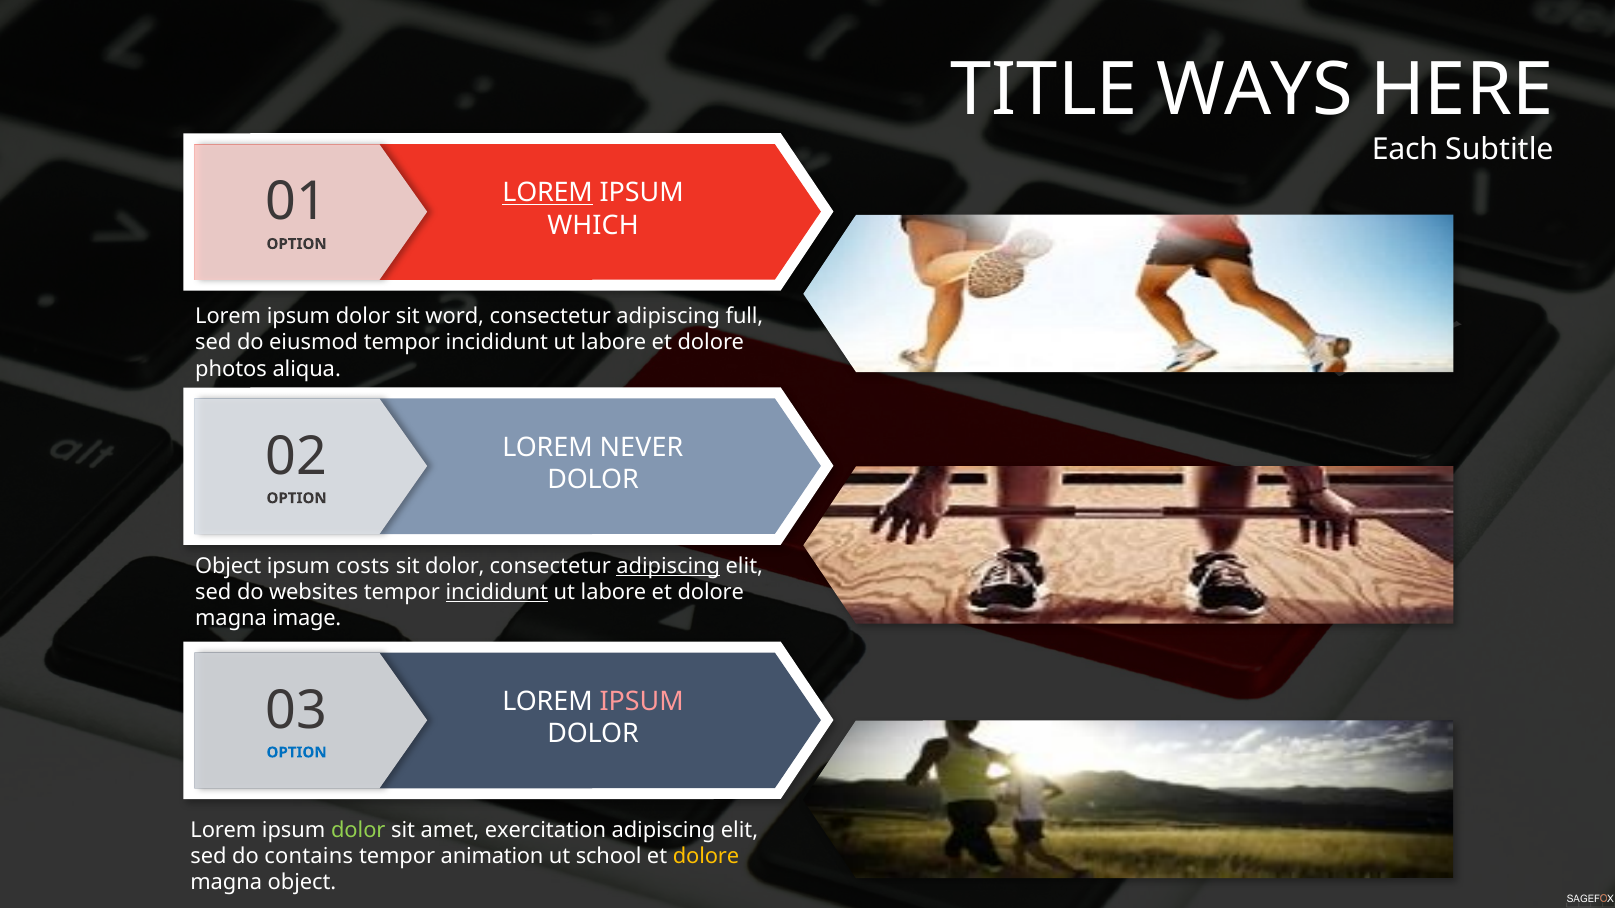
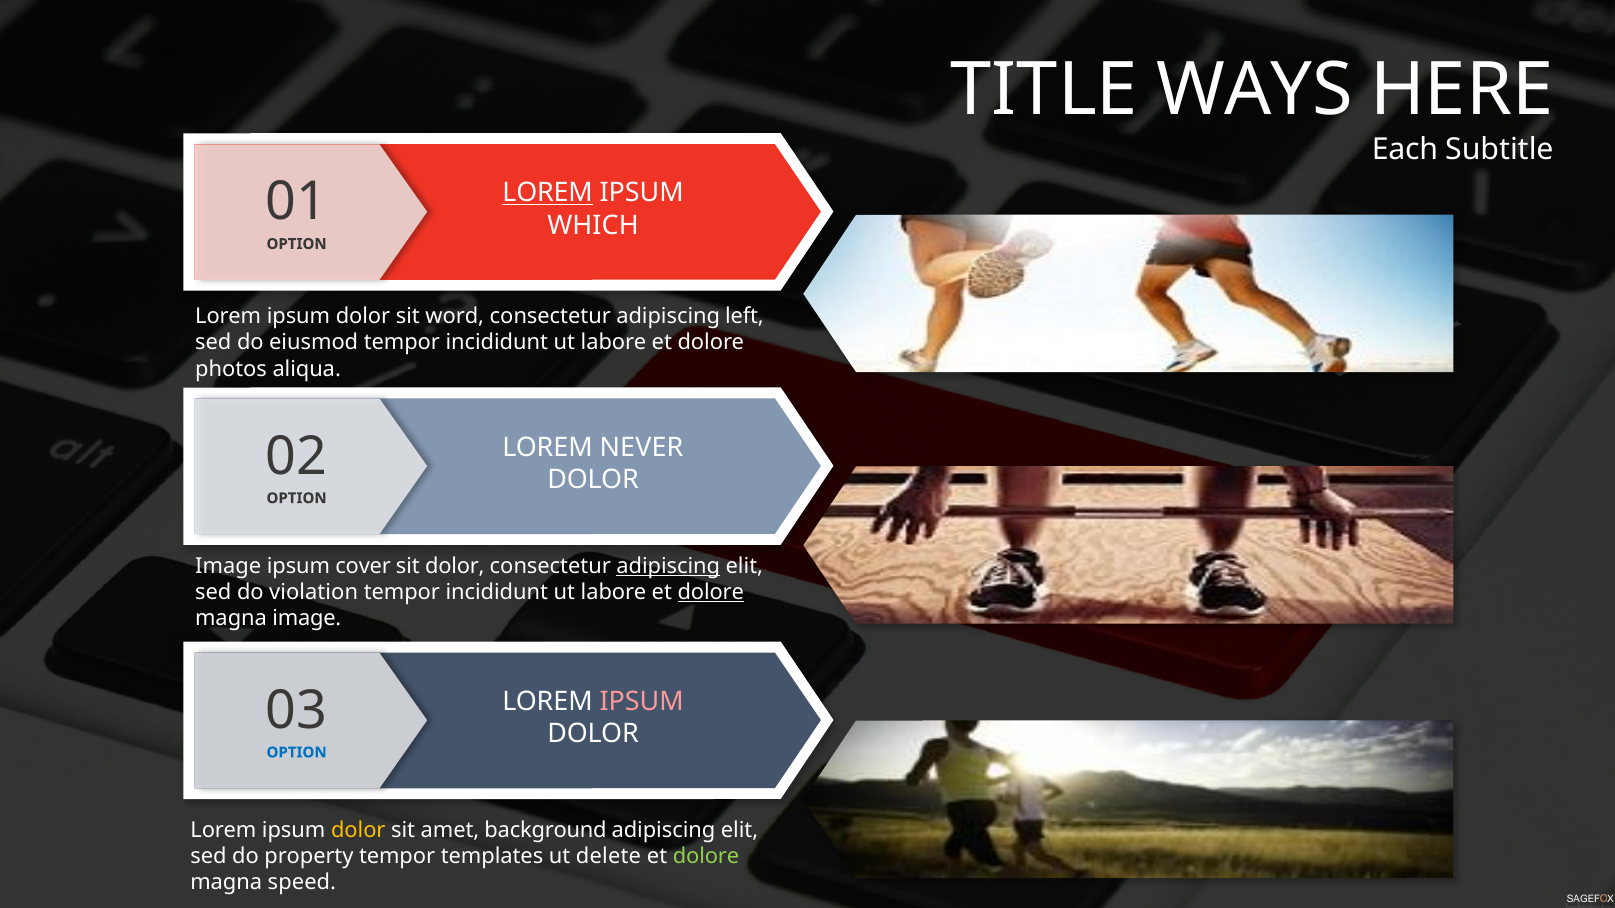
full: full -> left
Object at (228, 566): Object -> Image
costs: costs -> cover
websites: websites -> violation
incididunt at (497, 593) underline: present -> none
dolore at (711, 593) underline: none -> present
dolor at (358, 830) colour: light green -> yellow
exercitation: exercitation -> background
contains: contains -> property
animation: animation -> templates
school: school -> delete
dolore at (706, 857) colour: yellow -> light green
magna object: object -> speed
